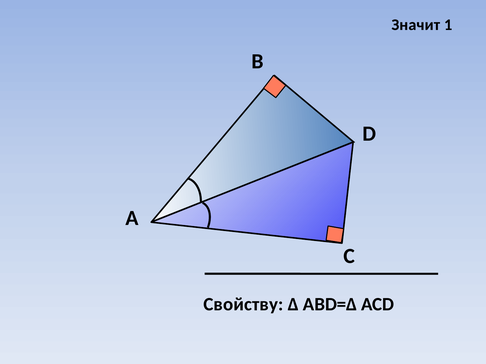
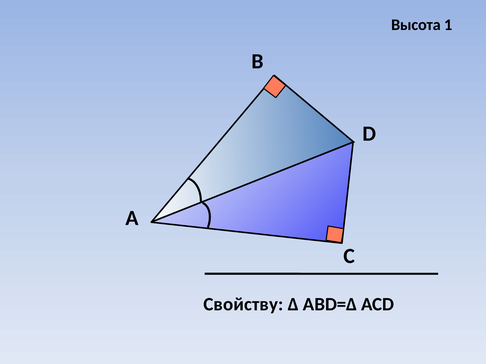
Значит: Значит -> Высота
